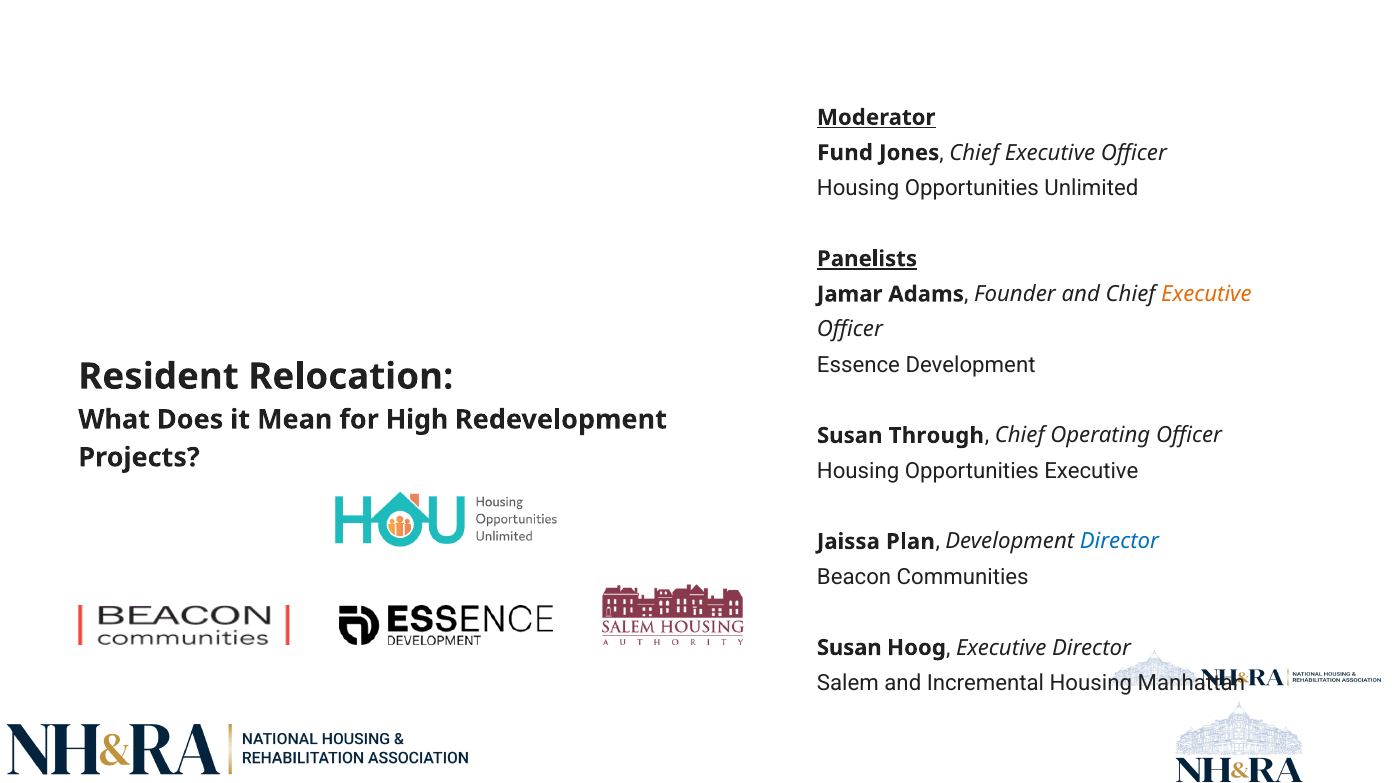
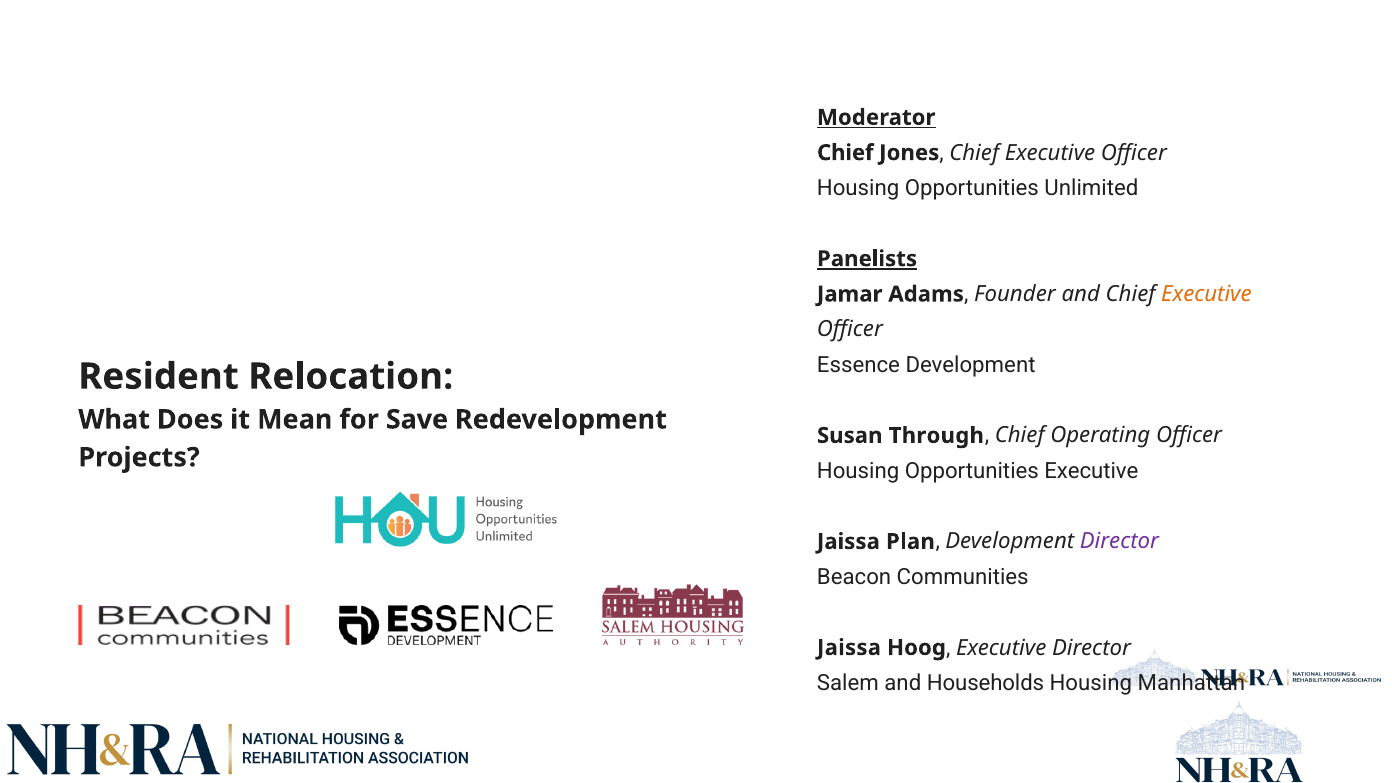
Fund at (845, 153): Fund -> Chief
High: High -> Save
Director at (1119, 542) colour: blue -> purple
Susan at (849, 648): Susan -> Jaissa
Incremental: Incremental -> Households
